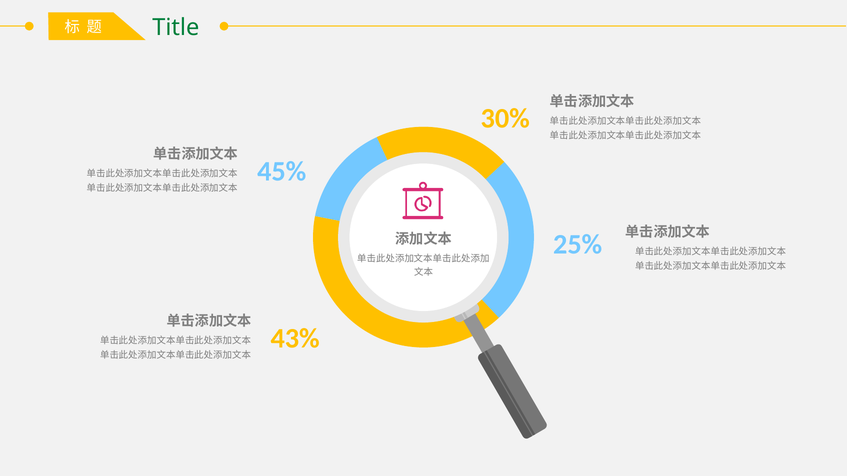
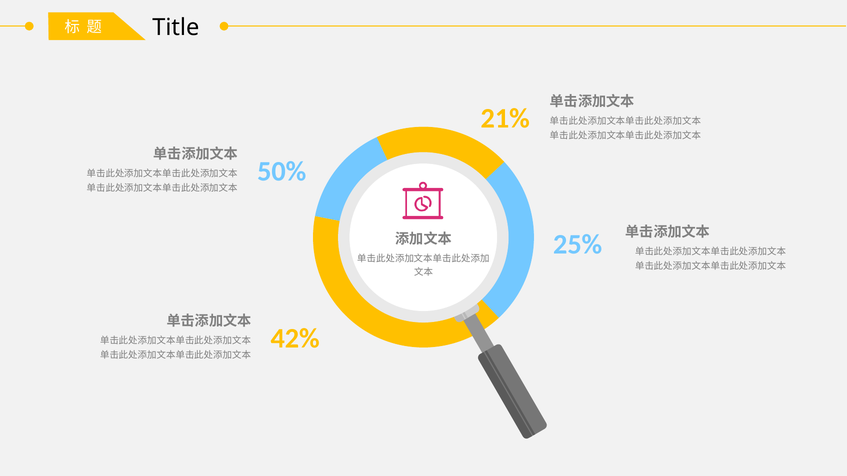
Title colour: green -> black
30%: 30% -> 21%
45%: 45% -> 50%
43%: 43% -> 42%
